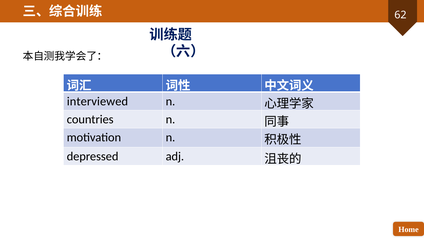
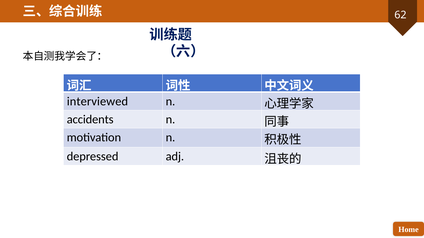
countries: countries -> accidents
